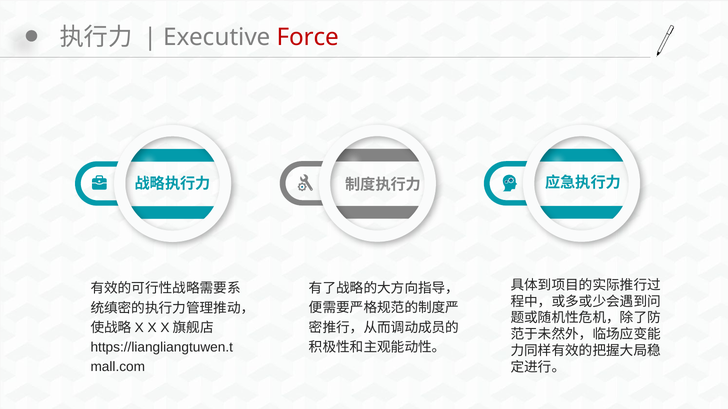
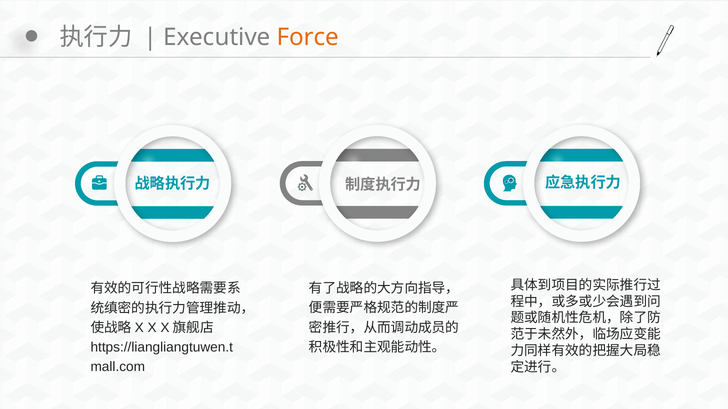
Force colour: red -> orange
